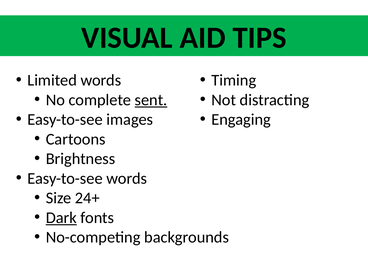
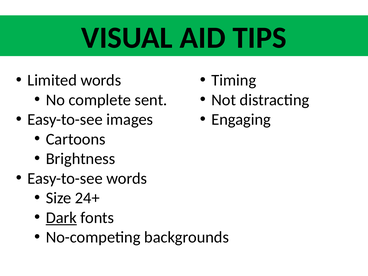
sent underline: present -> none
